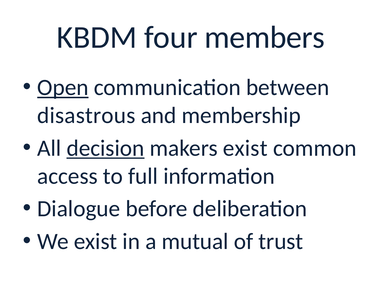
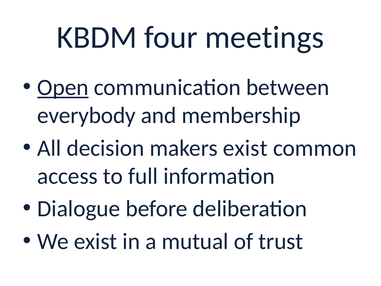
members: members -> meetings
disastrous: disastrous -> everybody
decision underline: present -> none
